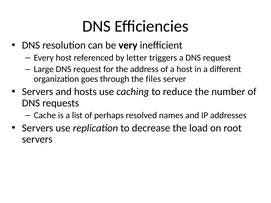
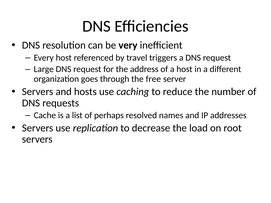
letter: letter -> travel
files: files -> free
